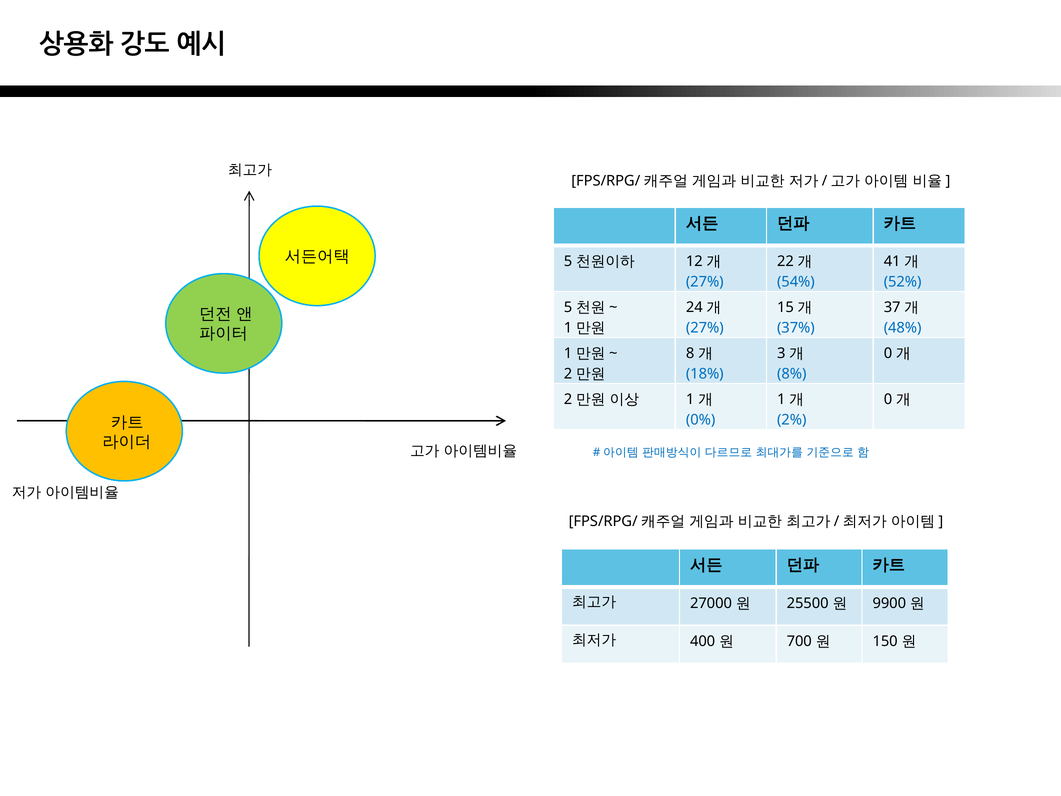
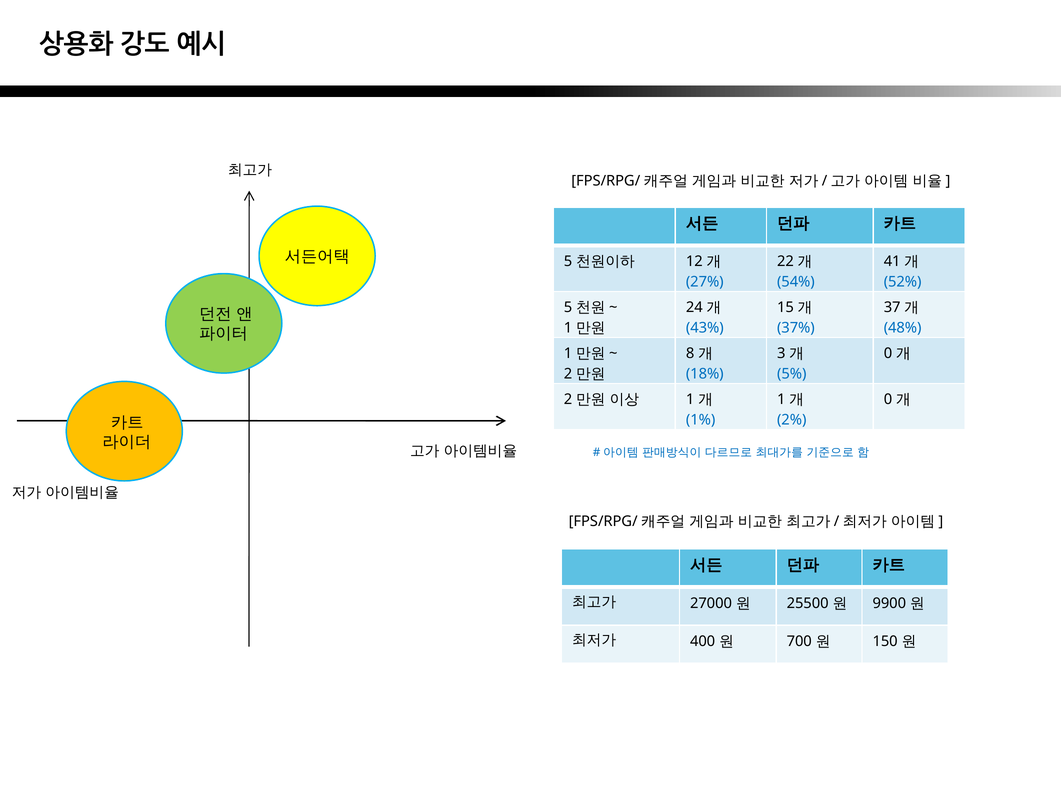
27% at (705, 328): 27% -> 43%
8%: 8% -> 5%
0%: 0% -> 1%
